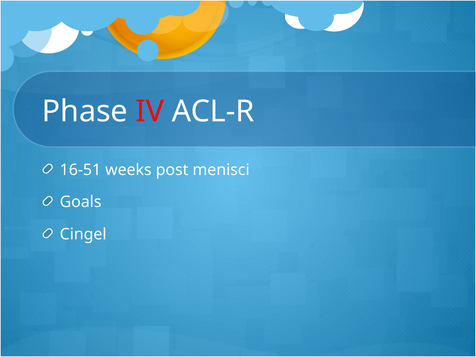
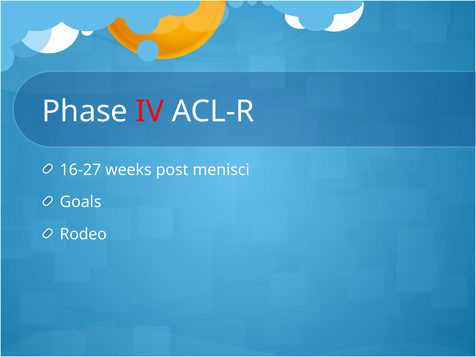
16-51: 16-51 -> 16-27
Cingel: Cingel -> Rodeo
